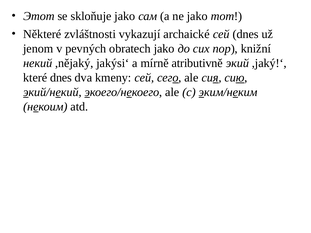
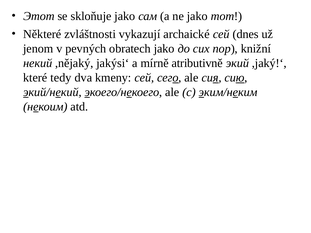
které dnes: dnes -> tedy
